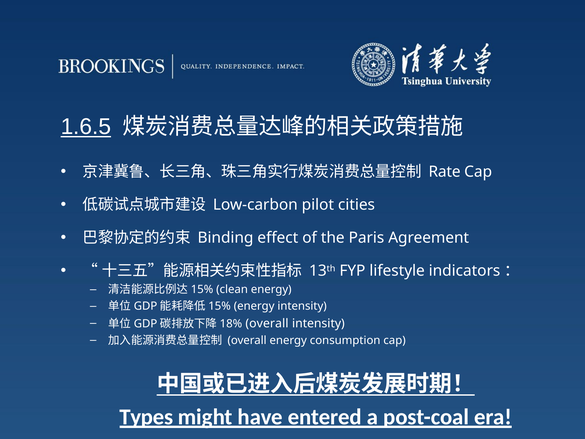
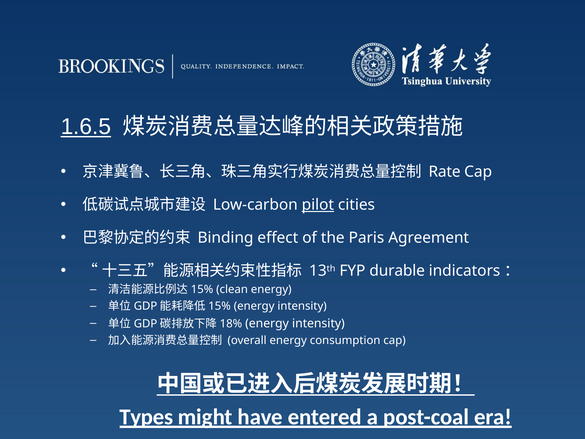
pilot underline: none -> present
lifestyle: lifestyle -> durable
overall at (267, 323): overall -> energy
